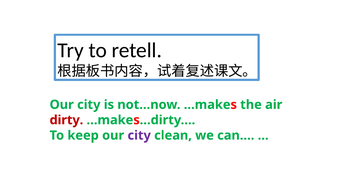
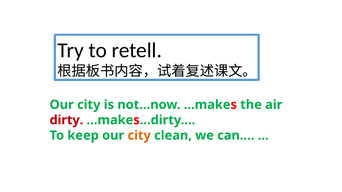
city at (139, 136) colour: purple -> orange
